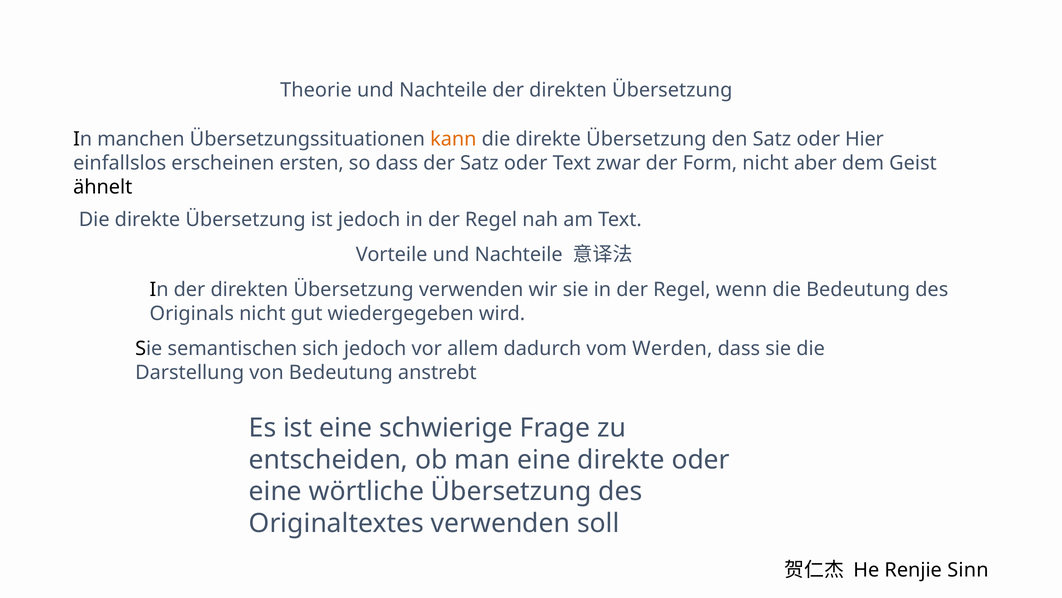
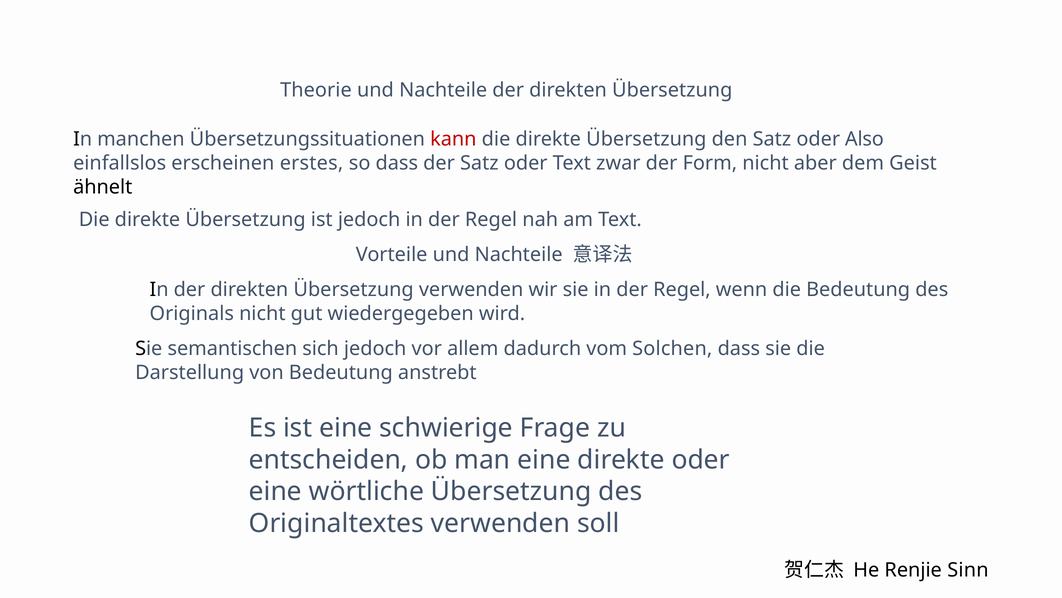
kann colour: orange -> red
Hier: Hier -> Also
ersten: ersten -> erstes
Werden: Werden -> Solchen
